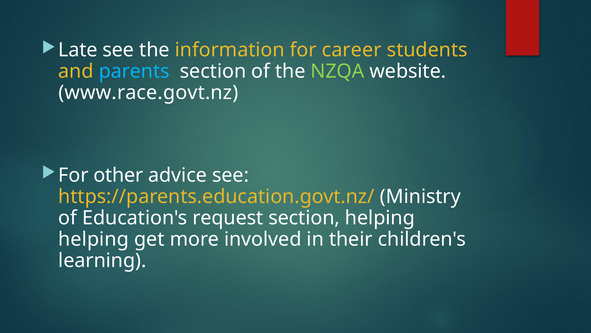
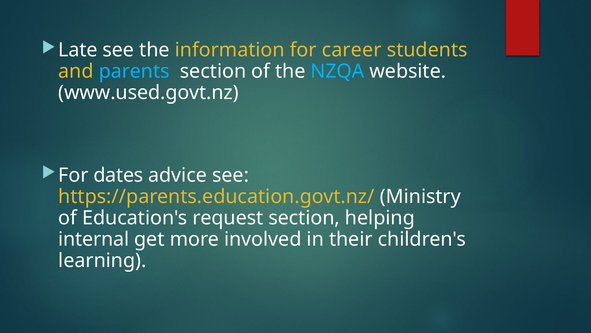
NZQA colour: light green -> light blue
www.race.govt.nz: www.race.govt.nz -> www.used.govt.nz
other: other -> dates
helping at (94, 239): helping -> internal
